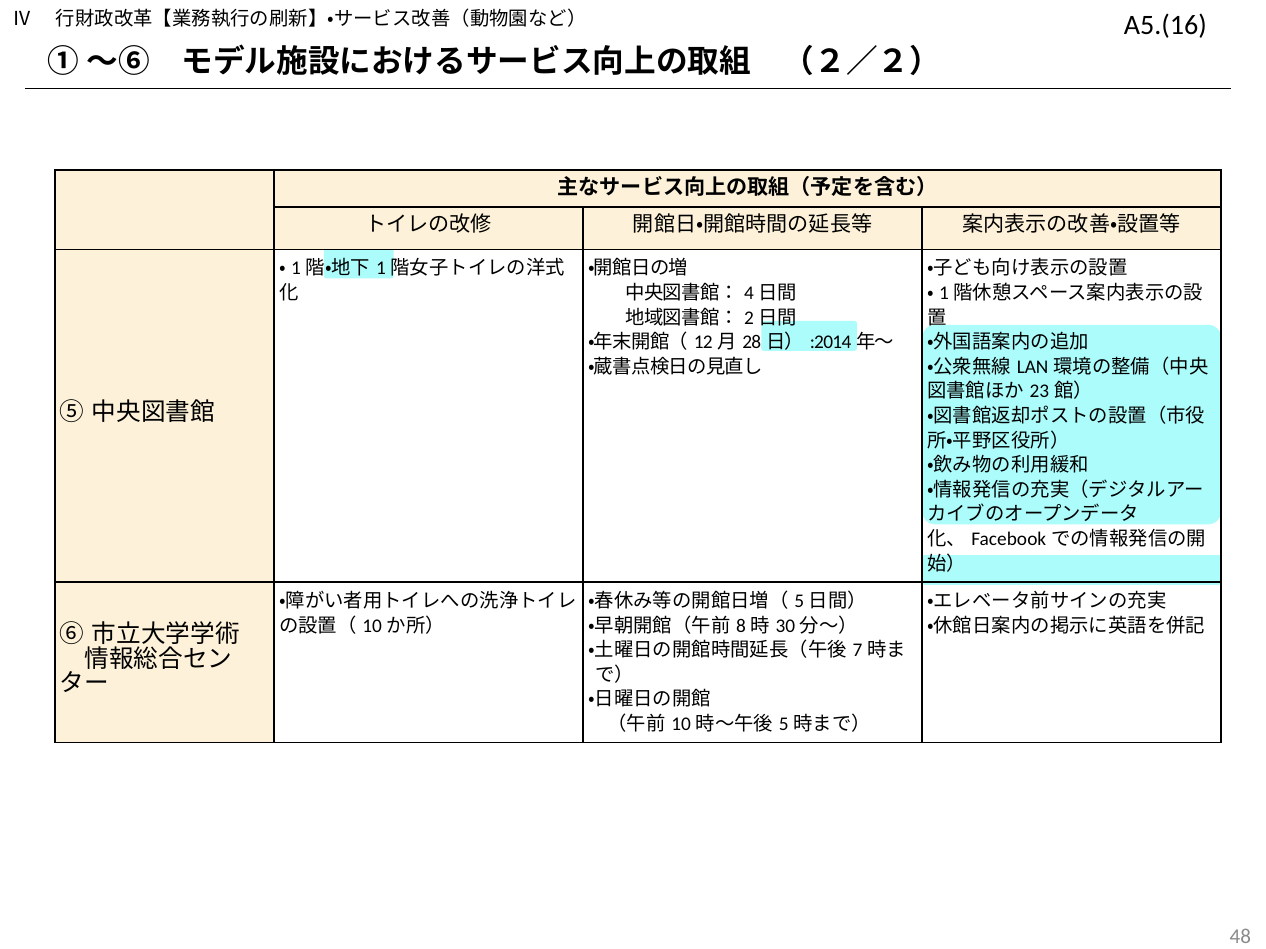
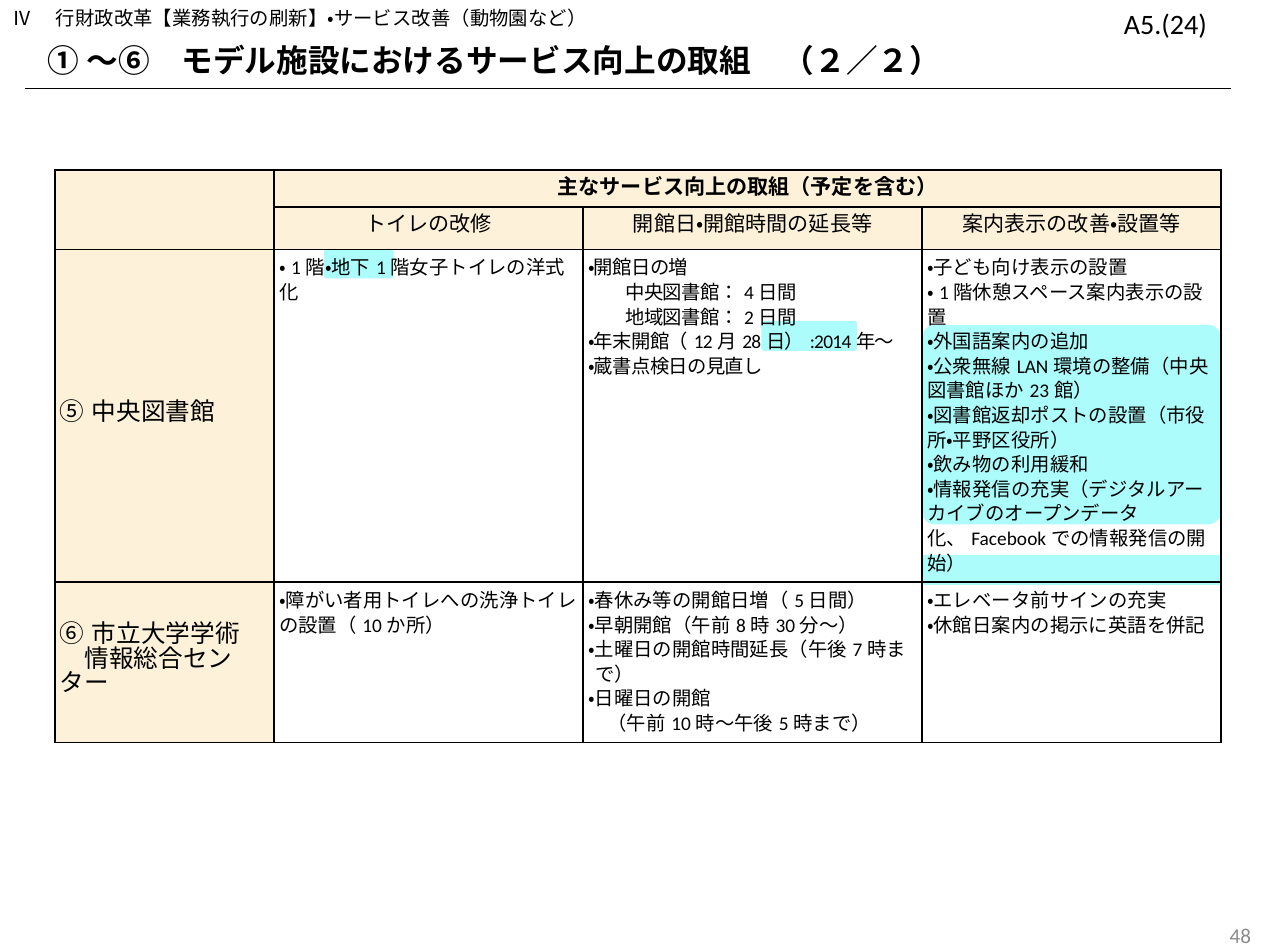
A5.(16: A5.(16 -> A5.(24
